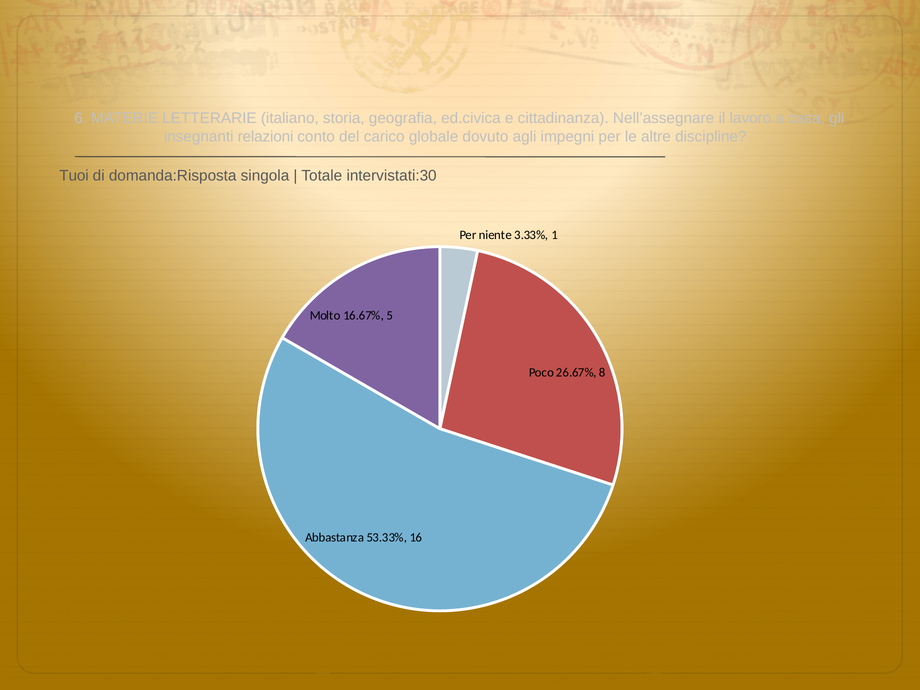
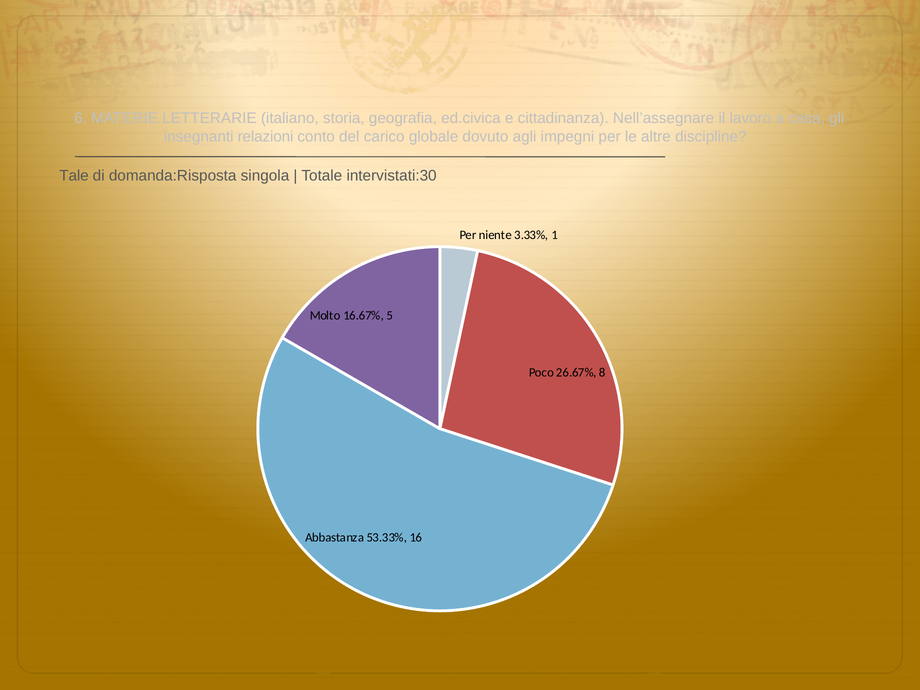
Tuoi: Tuoi -> Tale
